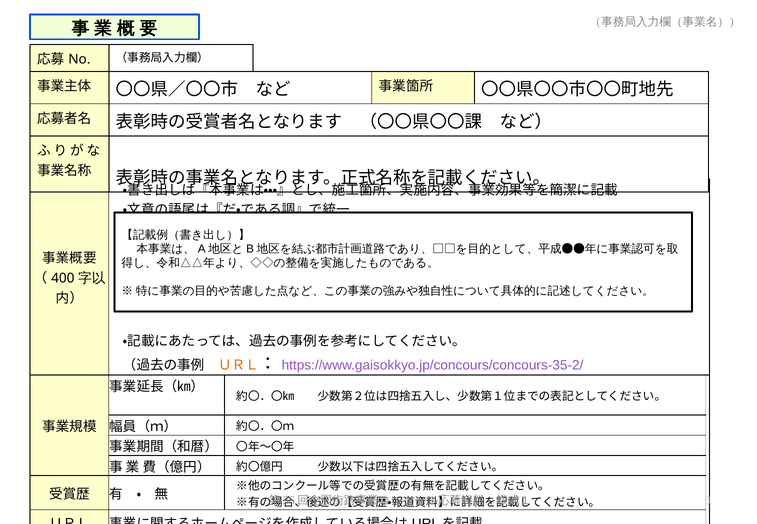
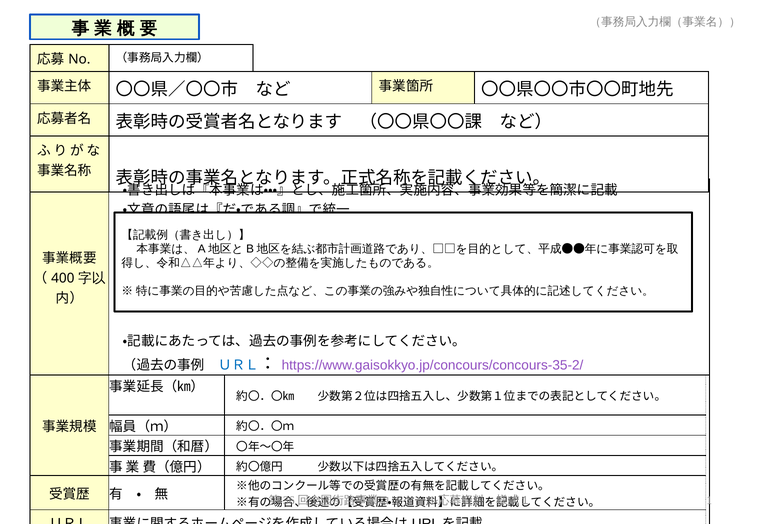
ＵＲＬ at (239, 366) colour: orange -> blue
